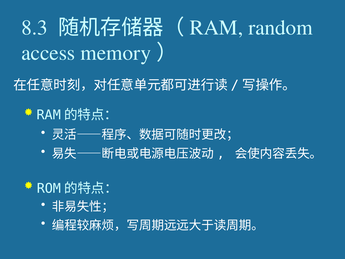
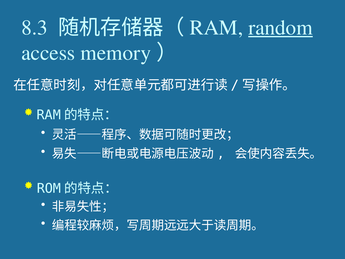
random underline: none -> present
